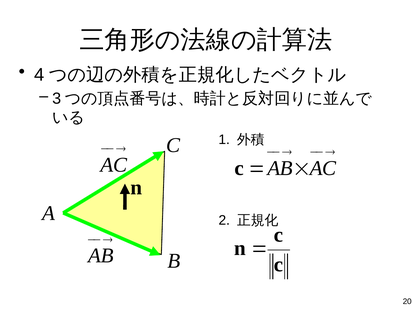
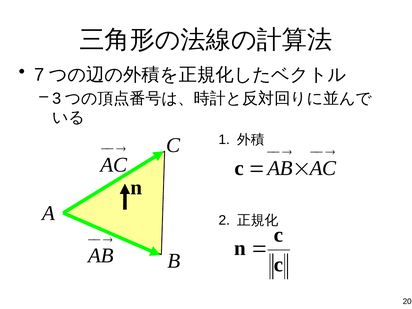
4: 4 -> 7
